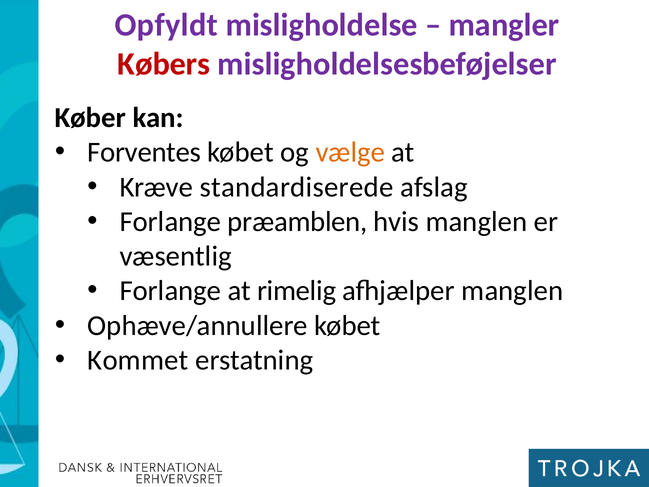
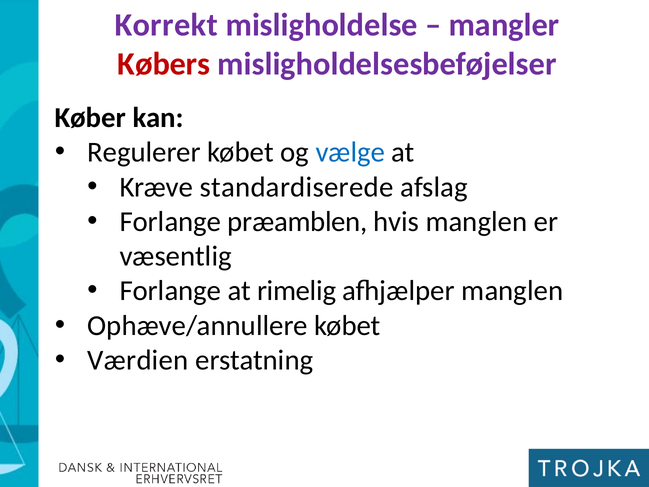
Opfyldt: Opfyldt -> Korrekt
Forventes: Forventes -> Regulerer
vælge colour: orange -> blue
Kommet: Kommet -> Værdien
